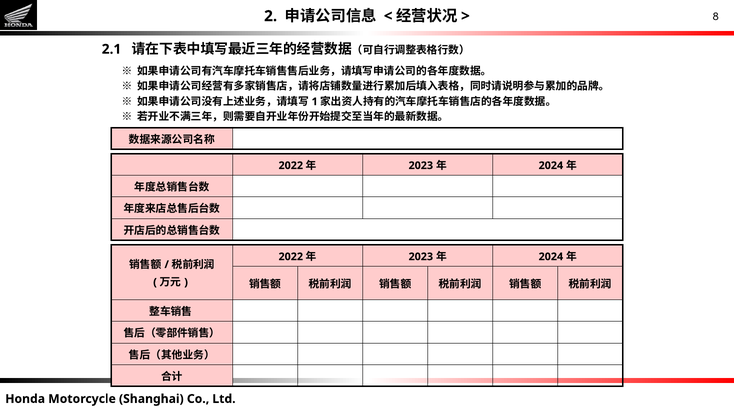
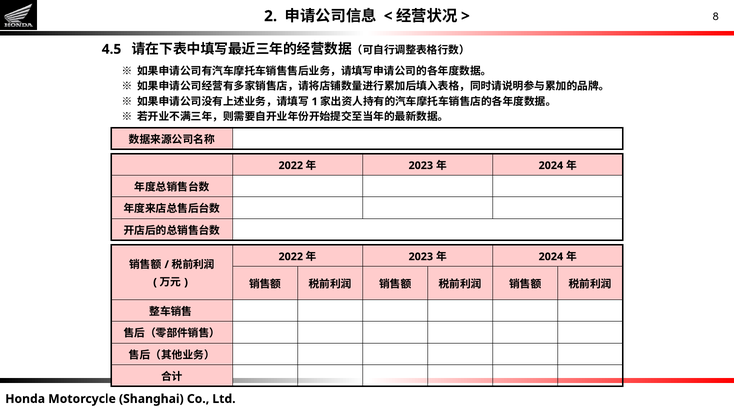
2.1: 2.1 -> 4.5
